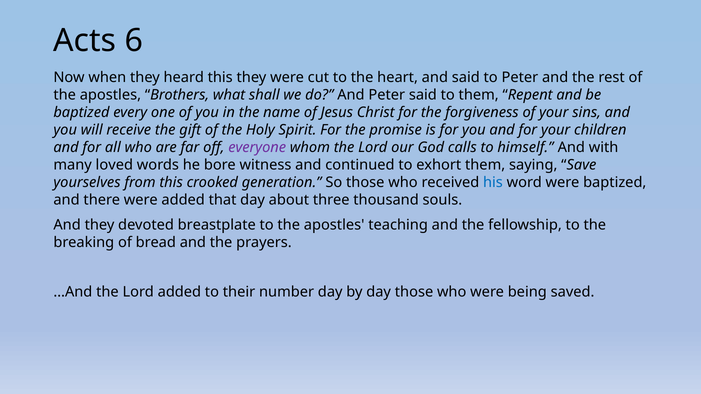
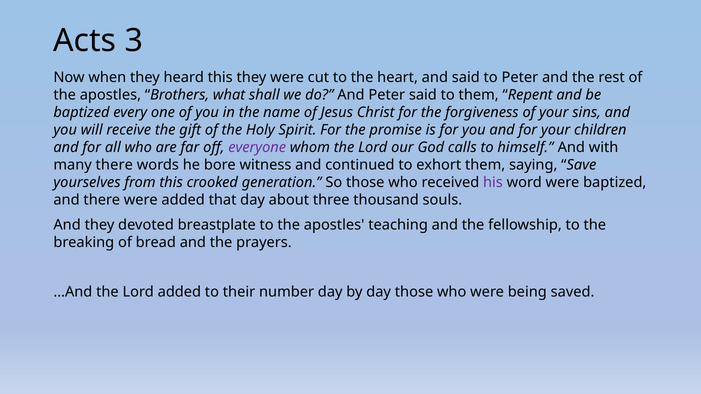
6: 6 -> 3
many loved: loved -> there
his colour: blue -> purple
